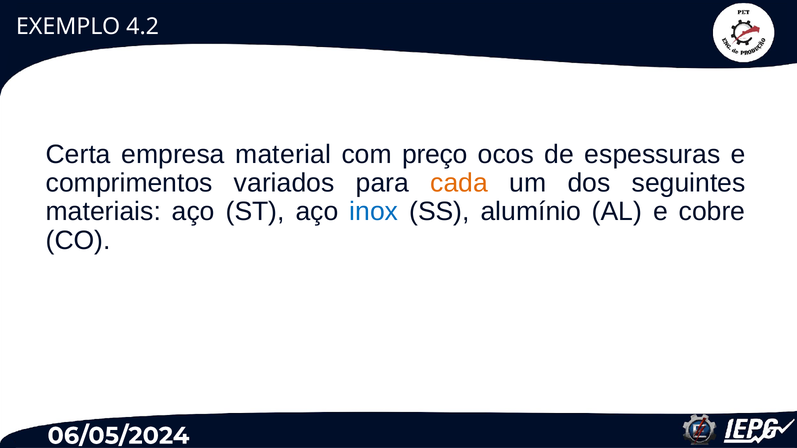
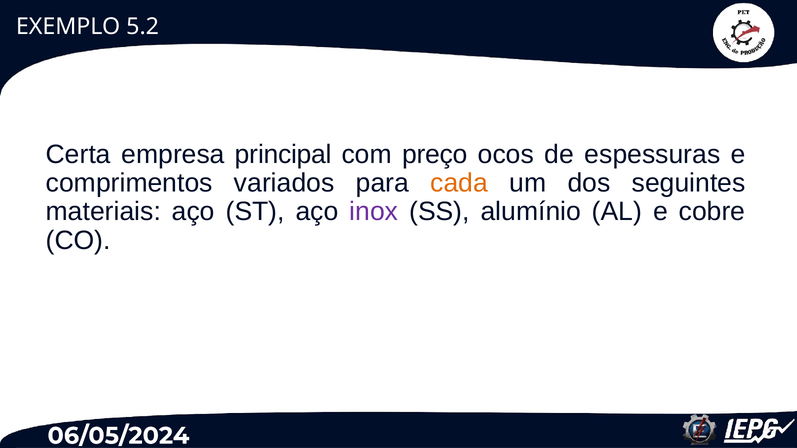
4.2: 4.2 -> 5.2
material: material -> principal
inox colour: blue -> purple
